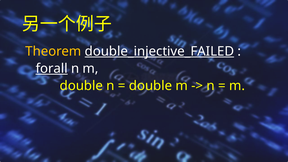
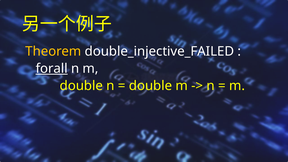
double_injective_FAILED underline: present -> none
